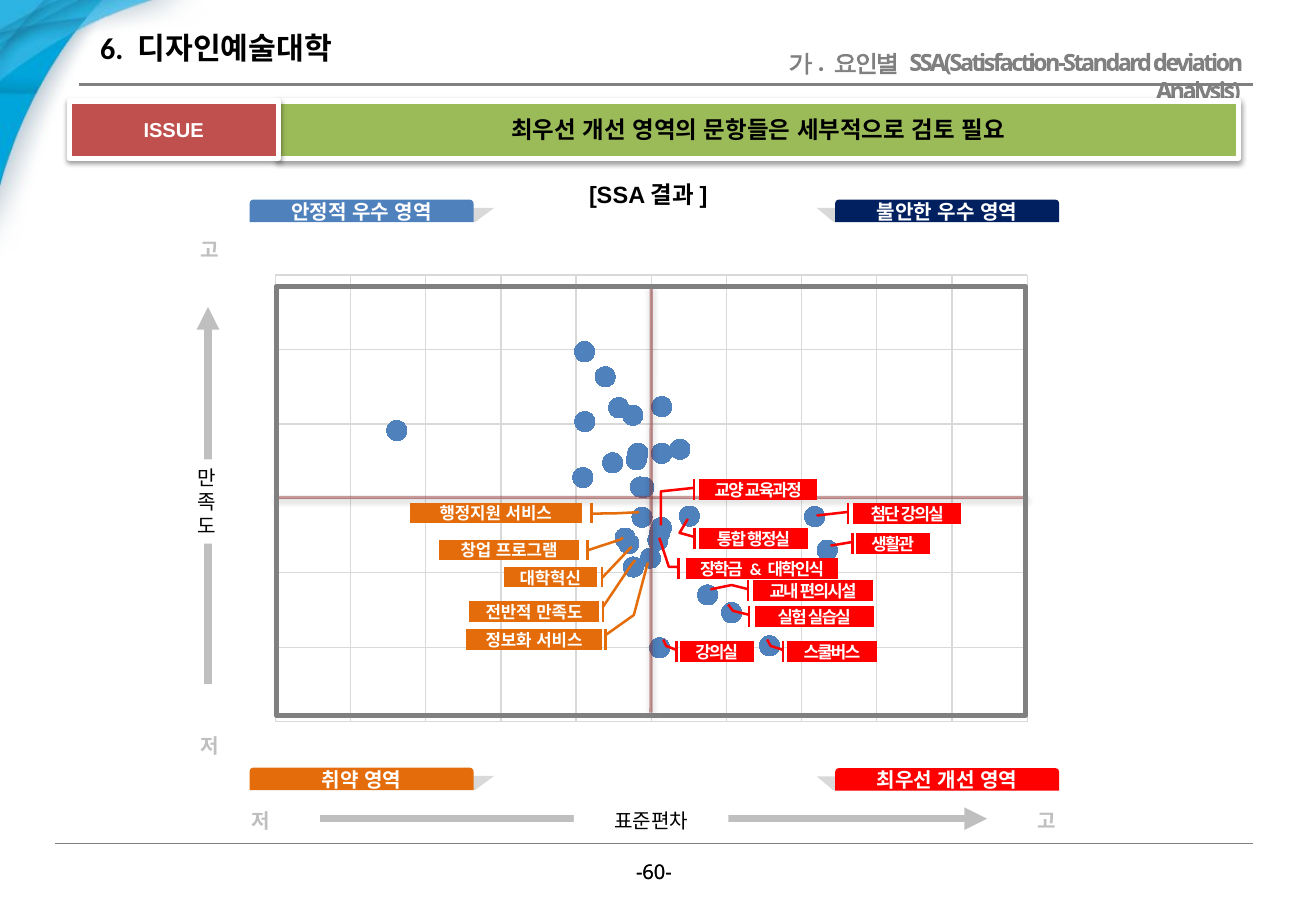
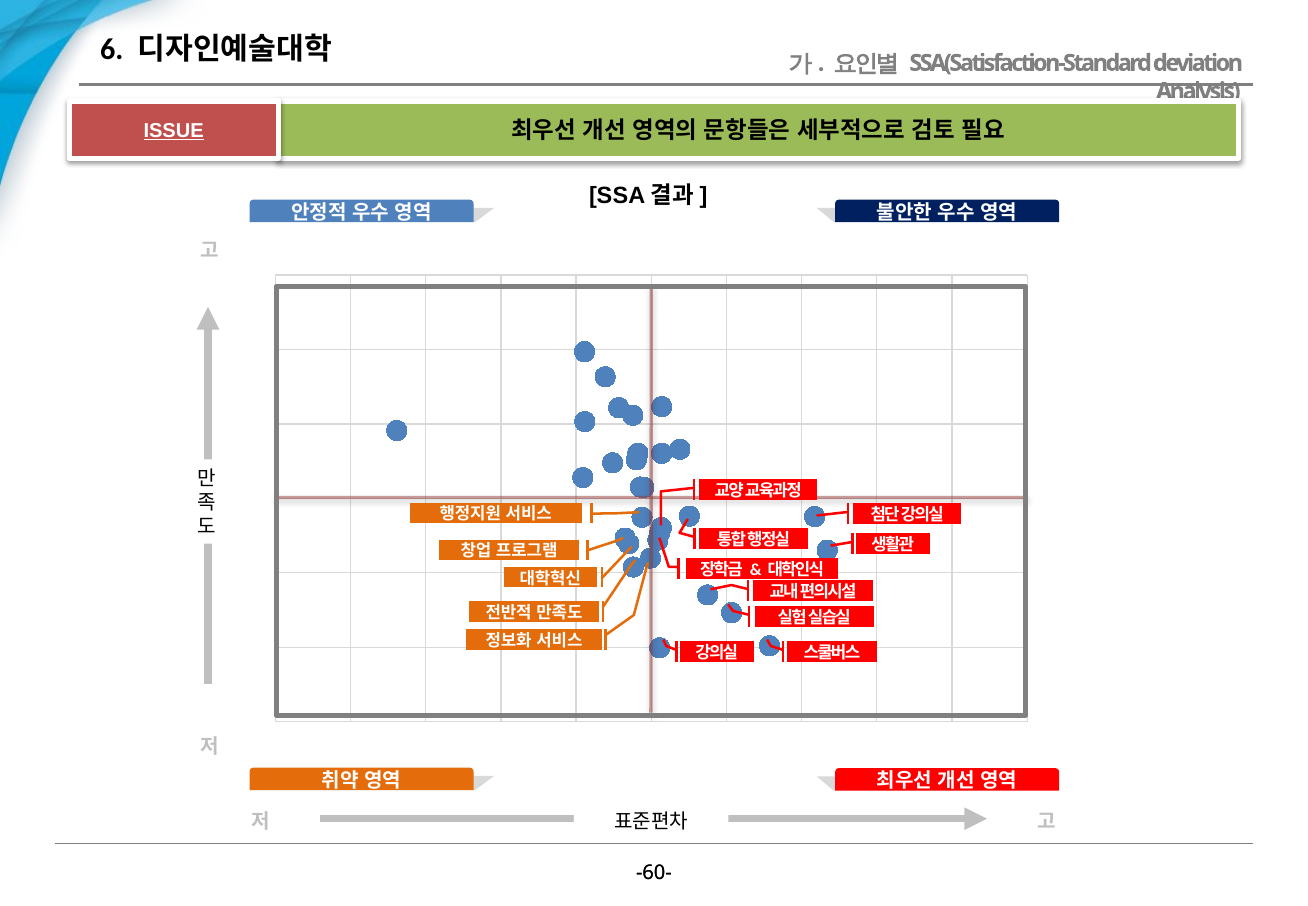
ISSUE underline: none -> present
